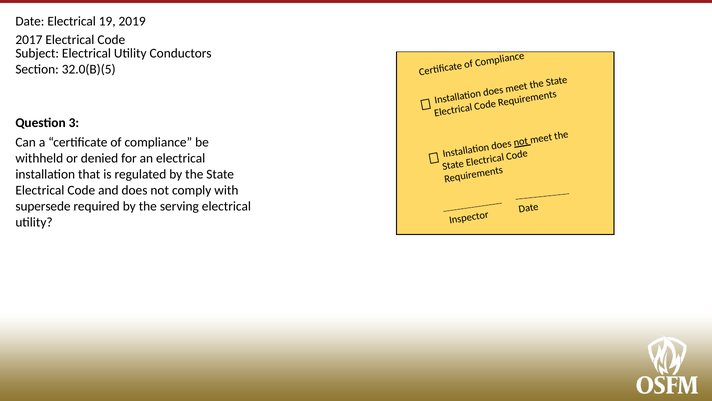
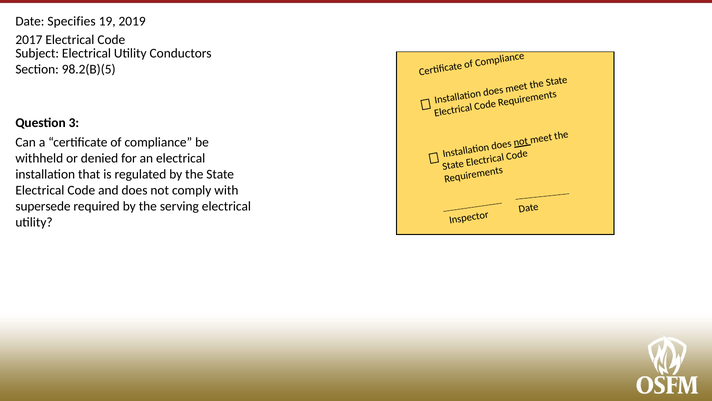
Date Electrical: Electrical -> Specifies
32.0(B)(5: 32.0(B)(5 -> 98.2(B)(5
